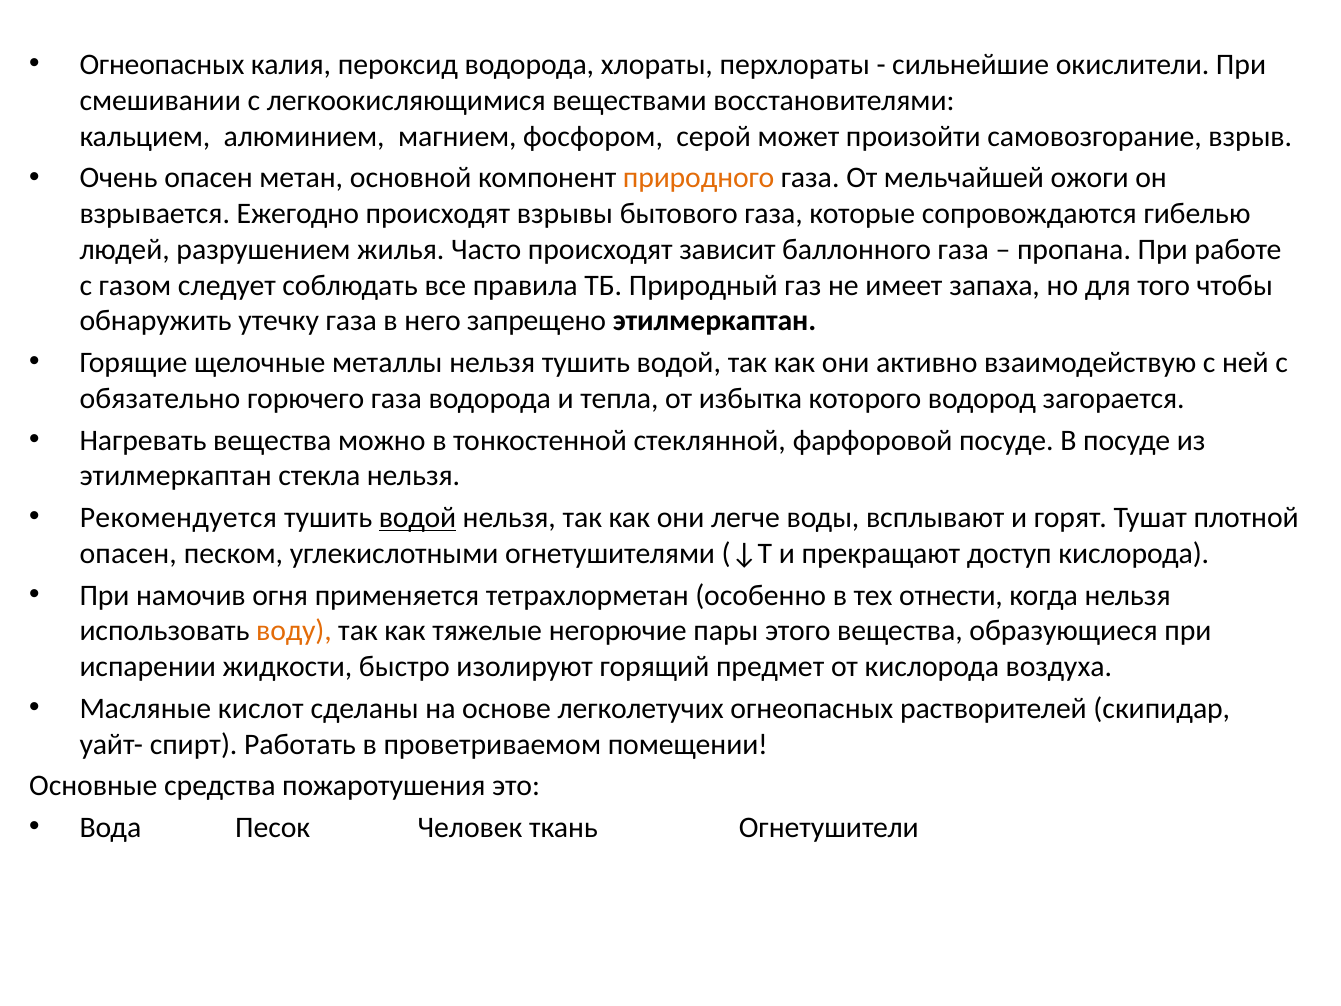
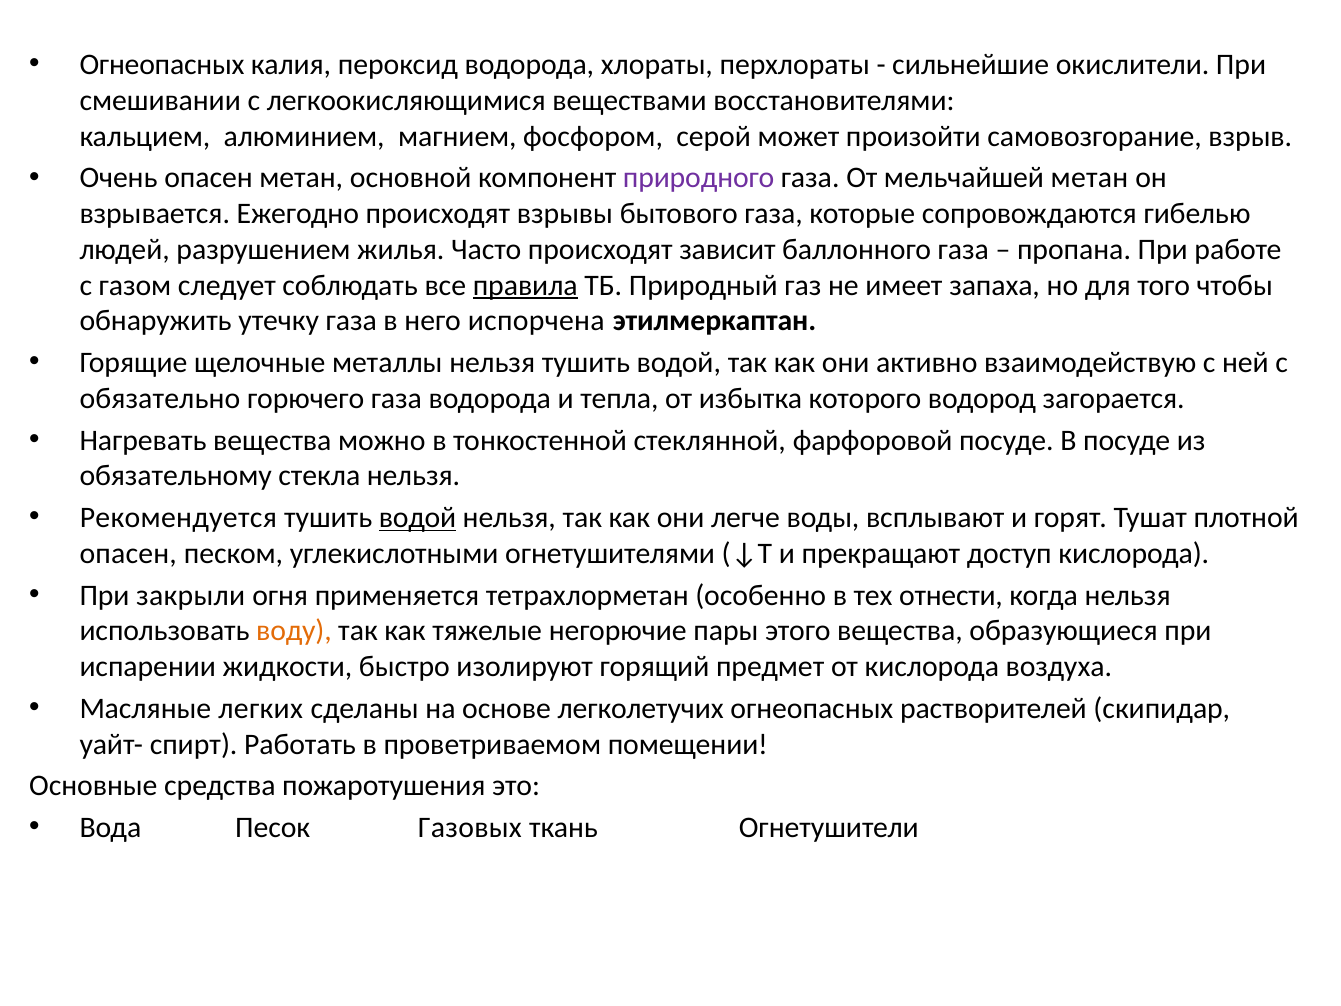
природного colour: orange -> purple
мельчайшей ожоги: ожоги -> метан
правила underline: none -> present
запрещено: запрещено -> испорчена
этилмеркаптан at (176, 476): этилмеркаптан -> обязательному
намочив: намочив -> закрыли
кислот: кислот -> легких
Человек: Человек -> Газовых
